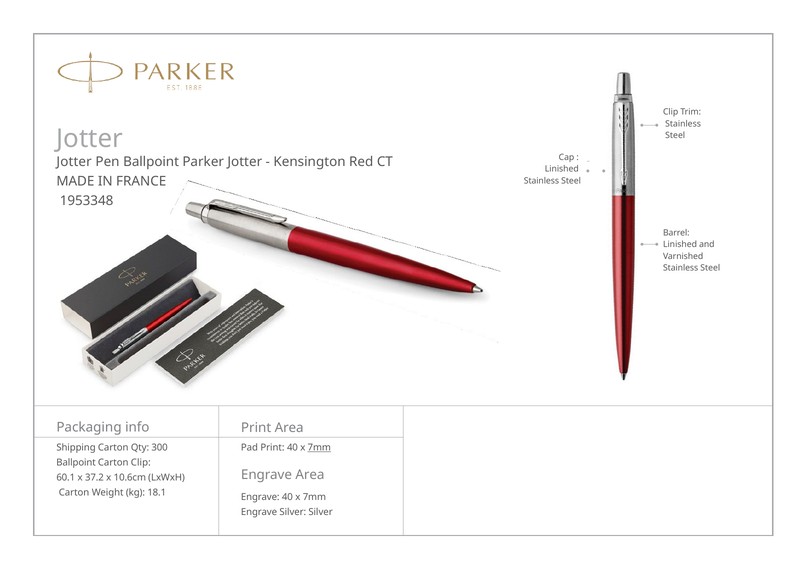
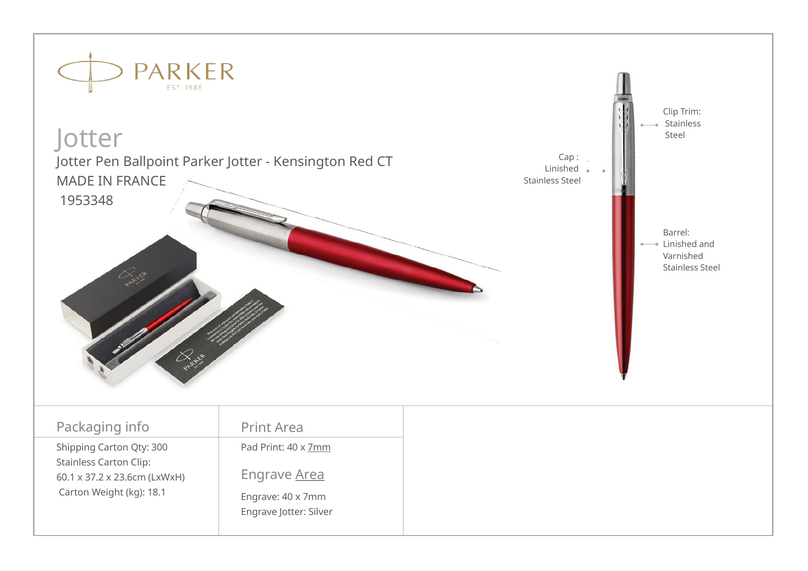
Ballpoint at (76, 463): Ballpoint -> Stainless
Area at (310, 475) underline: none -> present
10.6cm: 10.6cm -> 23.6cm
Engrave Silver: Silver -> Jotter
